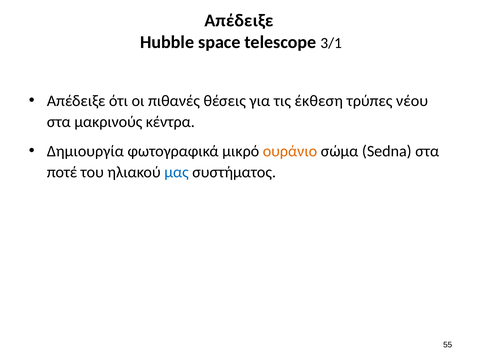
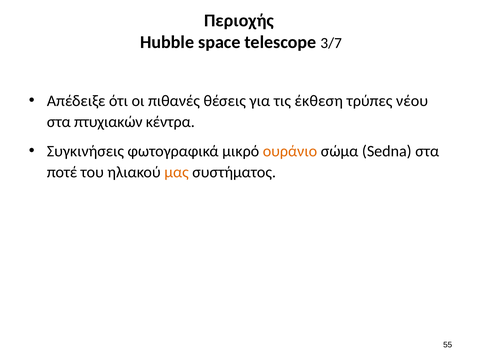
Απέδειξε at (239, 21): Απέδειξε -> Περιοχής
3/1: 3/1 -> 3/7
μακρινούς: μακρινούς -> πτυχιακών
Δημιουργία: Δημιουργία -> Συγκινήσεις
μας colour: blue -> orange
